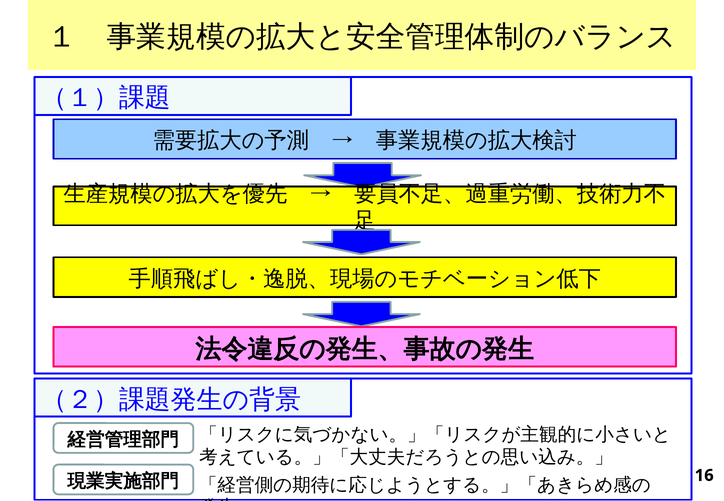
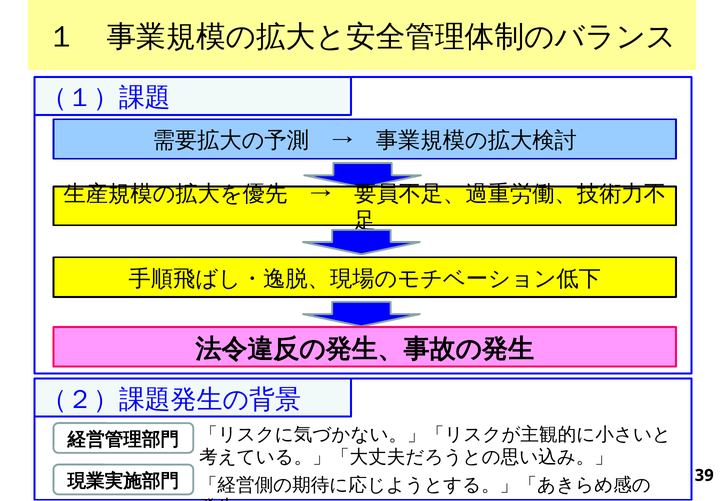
16: 16 -> 39
